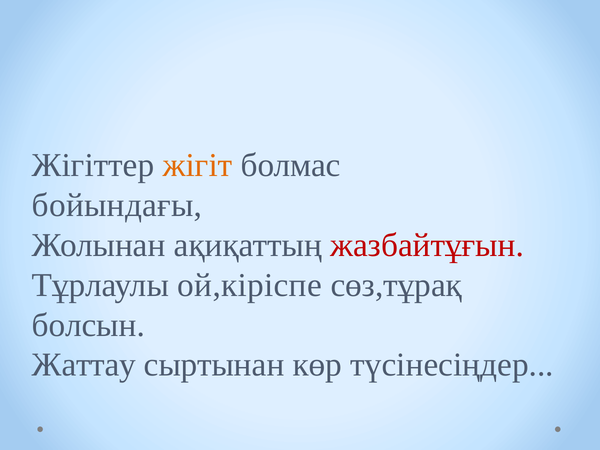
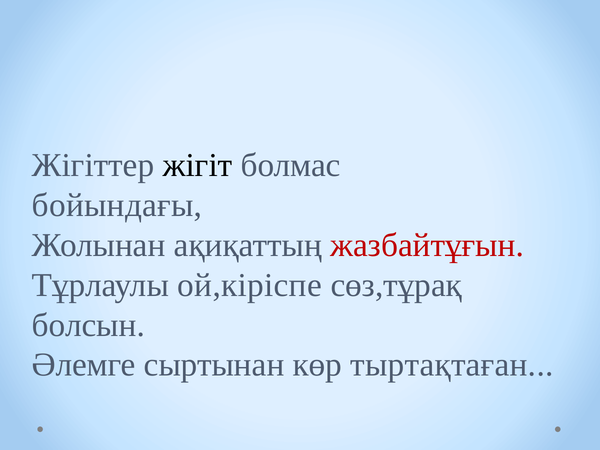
жігіт colour: orange -> black
Жаттау: Жаттау -> Әлемге
түсінесіңдер: түсінесіңдер -> тыртақтаған
